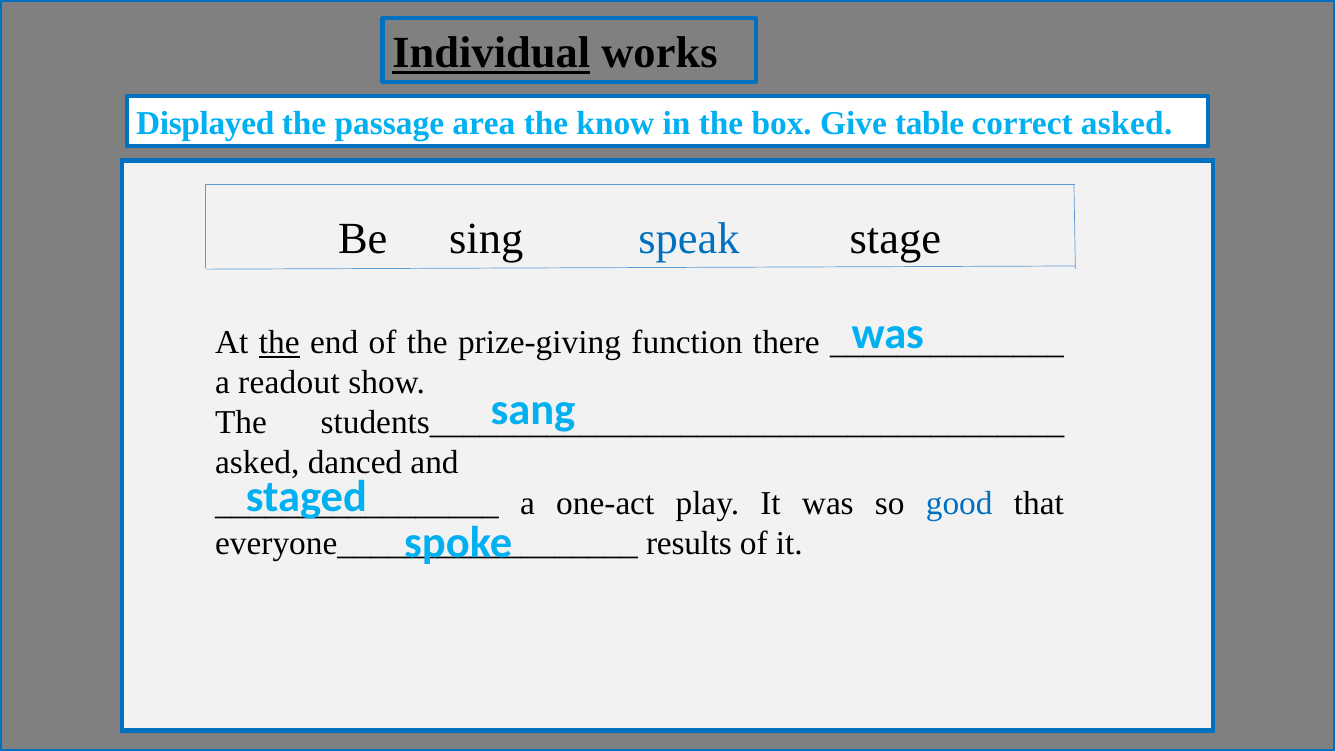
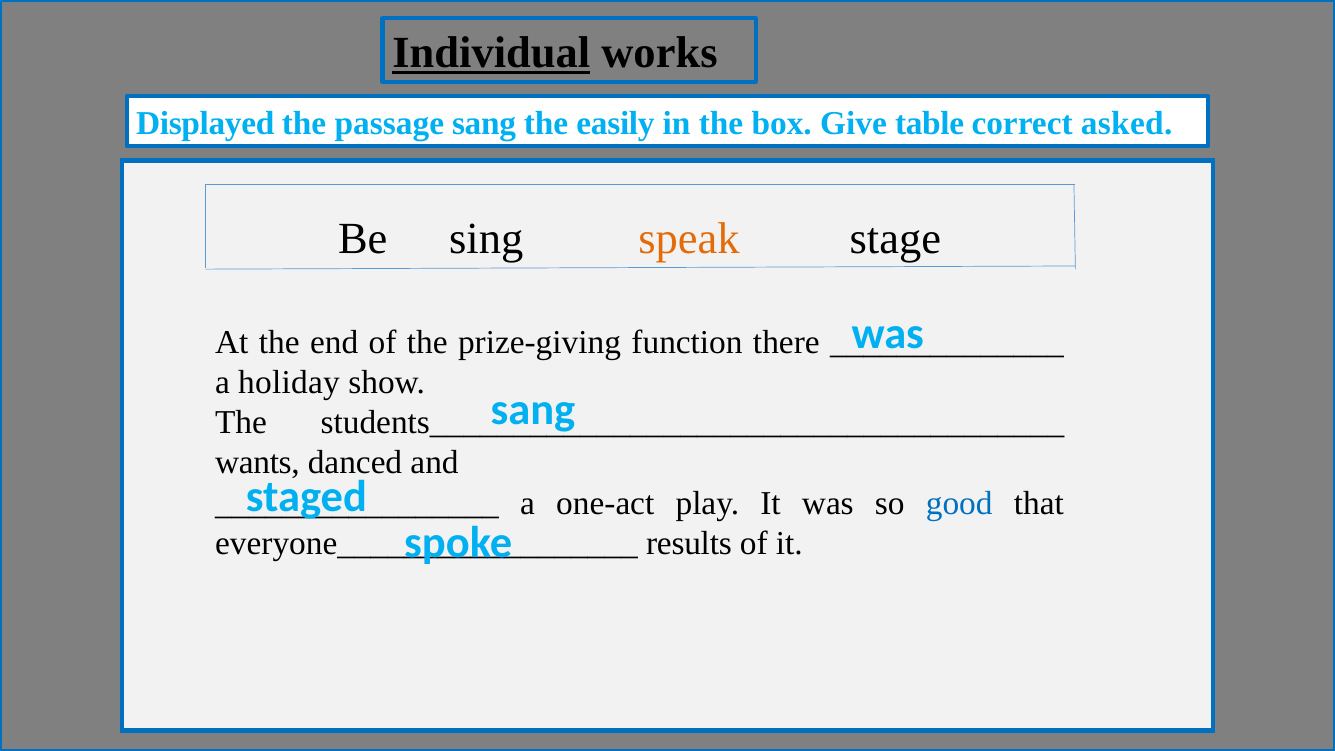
passage area: area -> sang
know: know -> easily
speak colour: blue -> orange
the at (279, 343) underline: present -> none
readout: readout -> holiday
asked at (257, 463): asked -> wants
